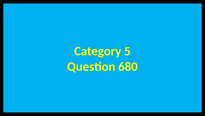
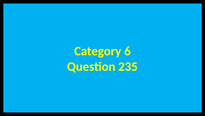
5: 5 -> 6
680: 680 -> 235
